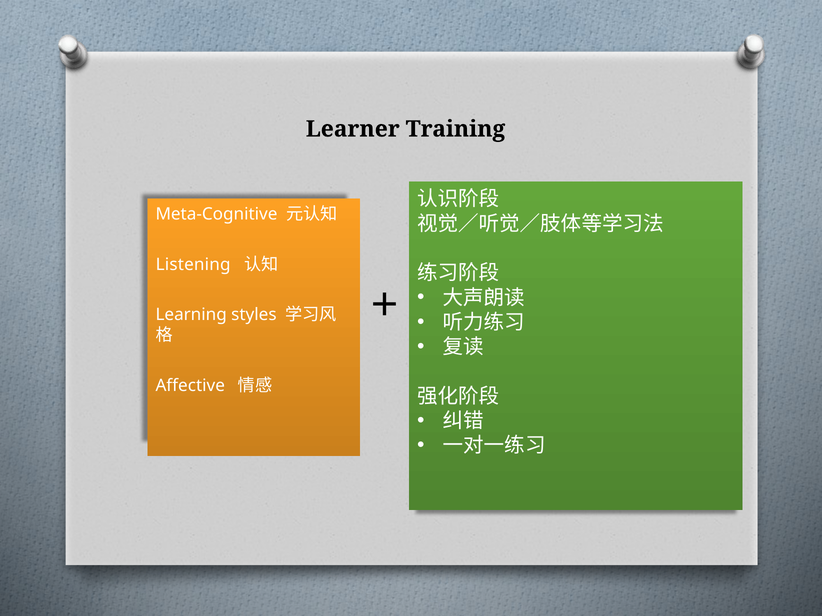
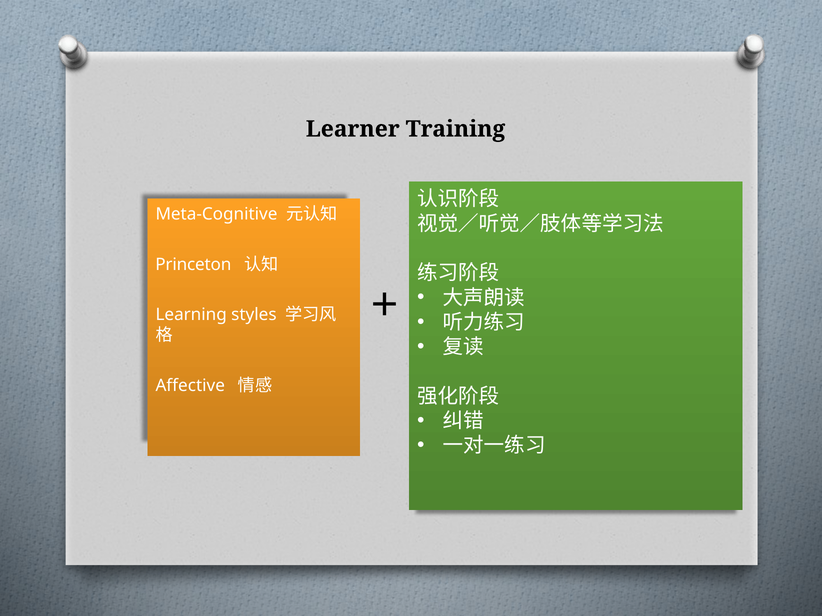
Listening: Listening -> Princeton
